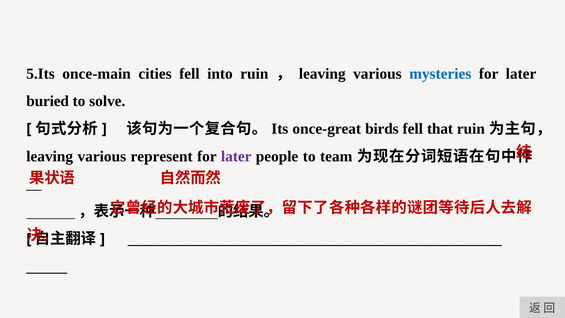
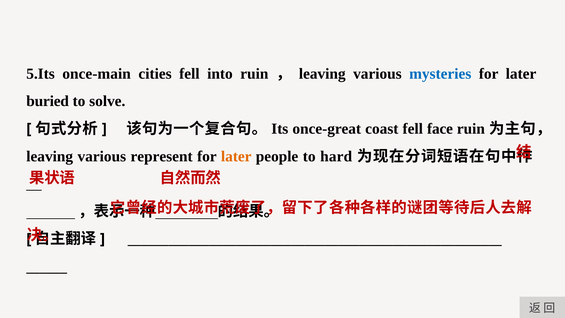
birds: birds -> coast
that: that -> face
later at (236, 156) colour: purple -> orange
team: team -> hard
